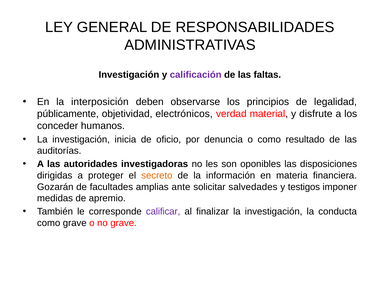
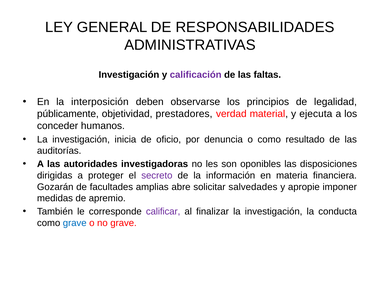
electrónicos: electrónicos -> prestadores
disfrute: disfrute -> ejecuta
secreto colour: orange -> purple
ante: ante -> abre
testigos: testigos -> apropie
grave at (75, 223) colour: black -> blue
